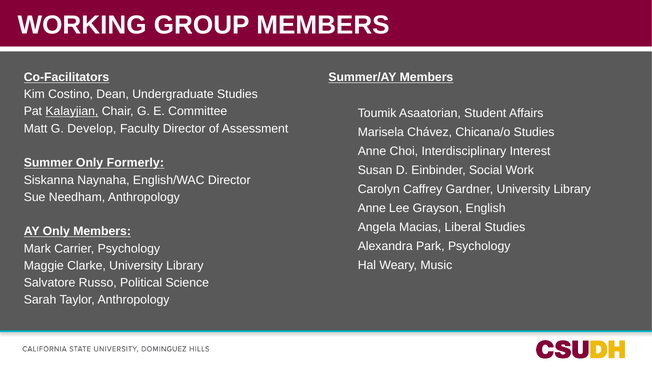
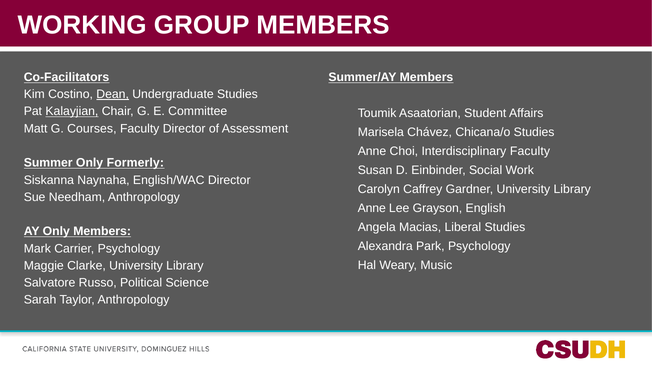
Dean underline: none -> present
Develop: Develop -> Courses
Interdisciplinary Interest: Interest -> Faculty
